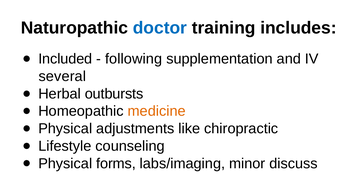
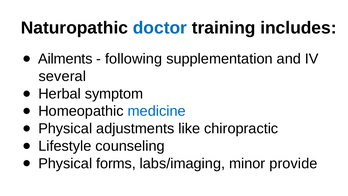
Included: Included -> Ailments
outbursts: outbursts -> symptom
medicine colour: orange -> blue
discuss: discuss -> provide
